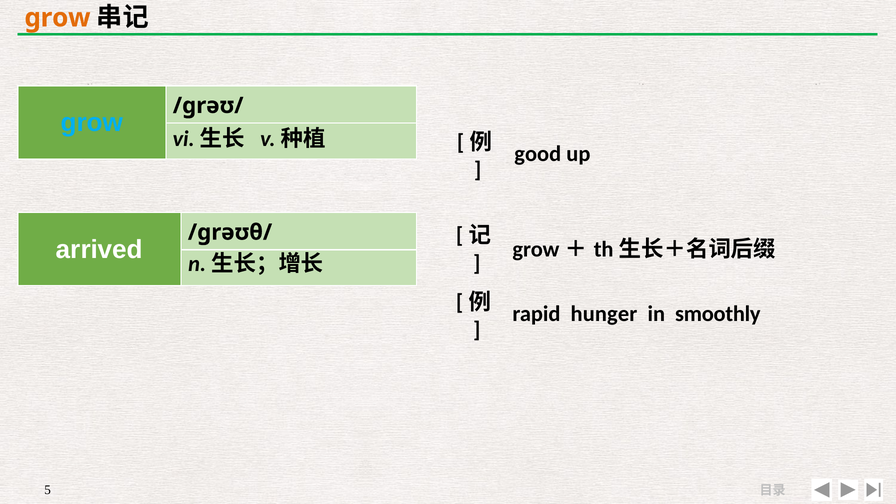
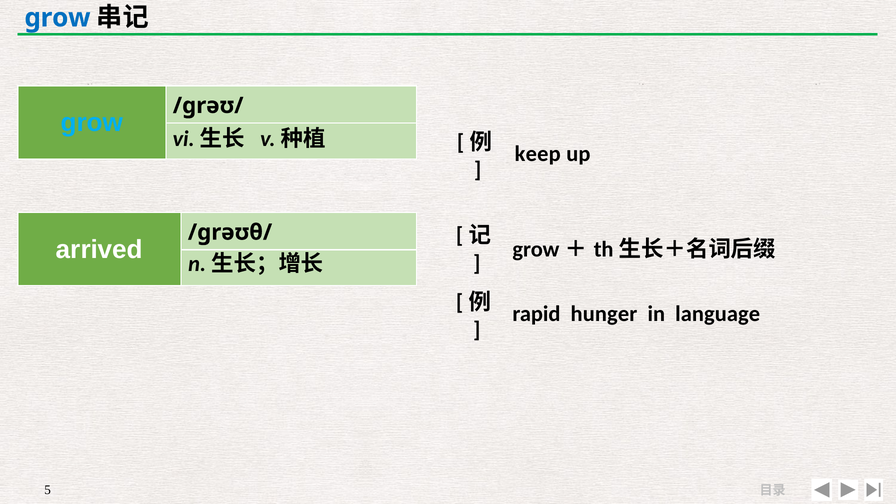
grow at (57, 18) colour: orange -> blue
good: good -> keep
smoothly: smoothly -> language
